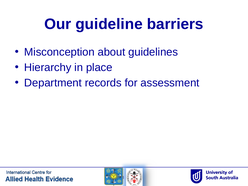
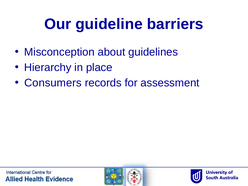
Department: Department -> Consumers
